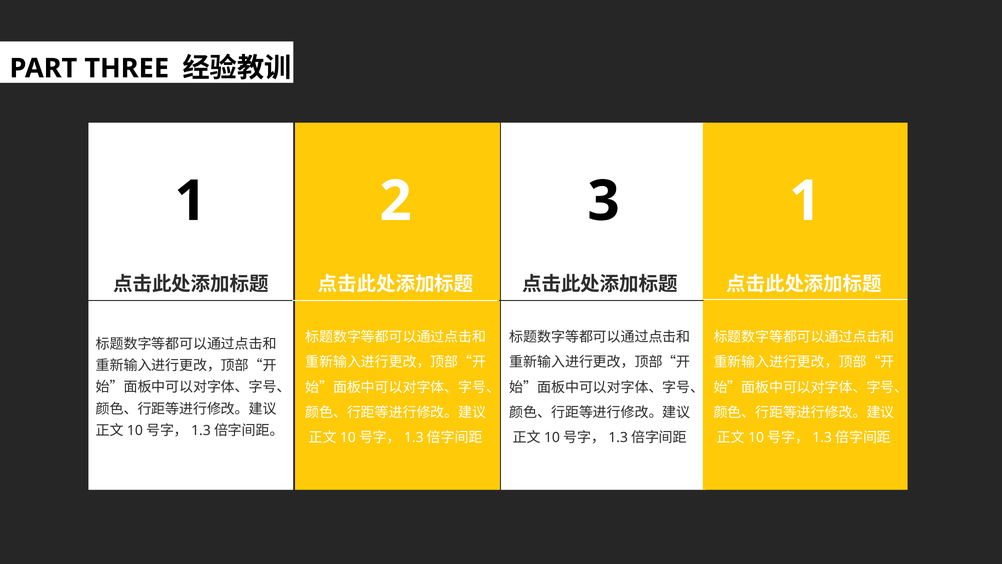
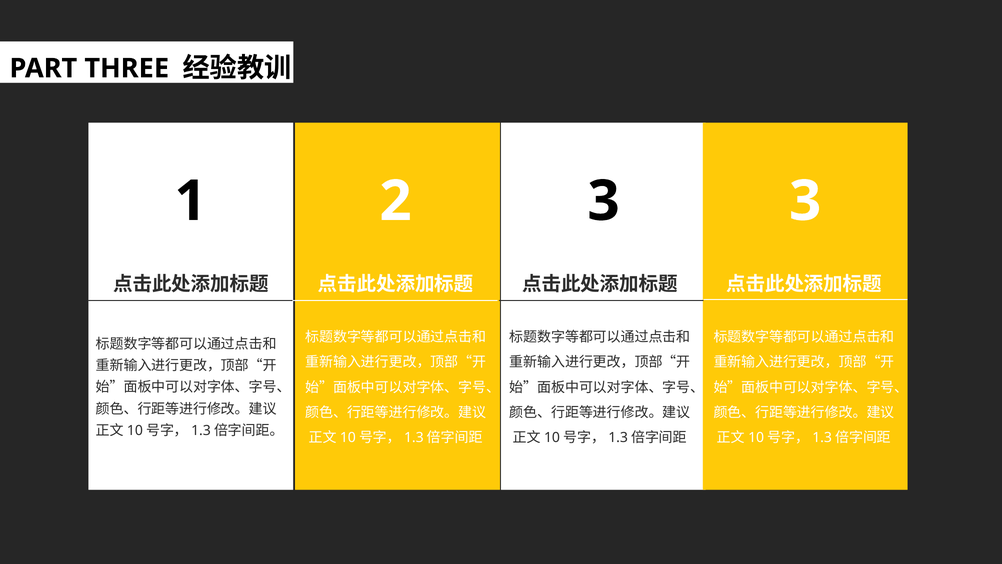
3 1: 1 -> 3
